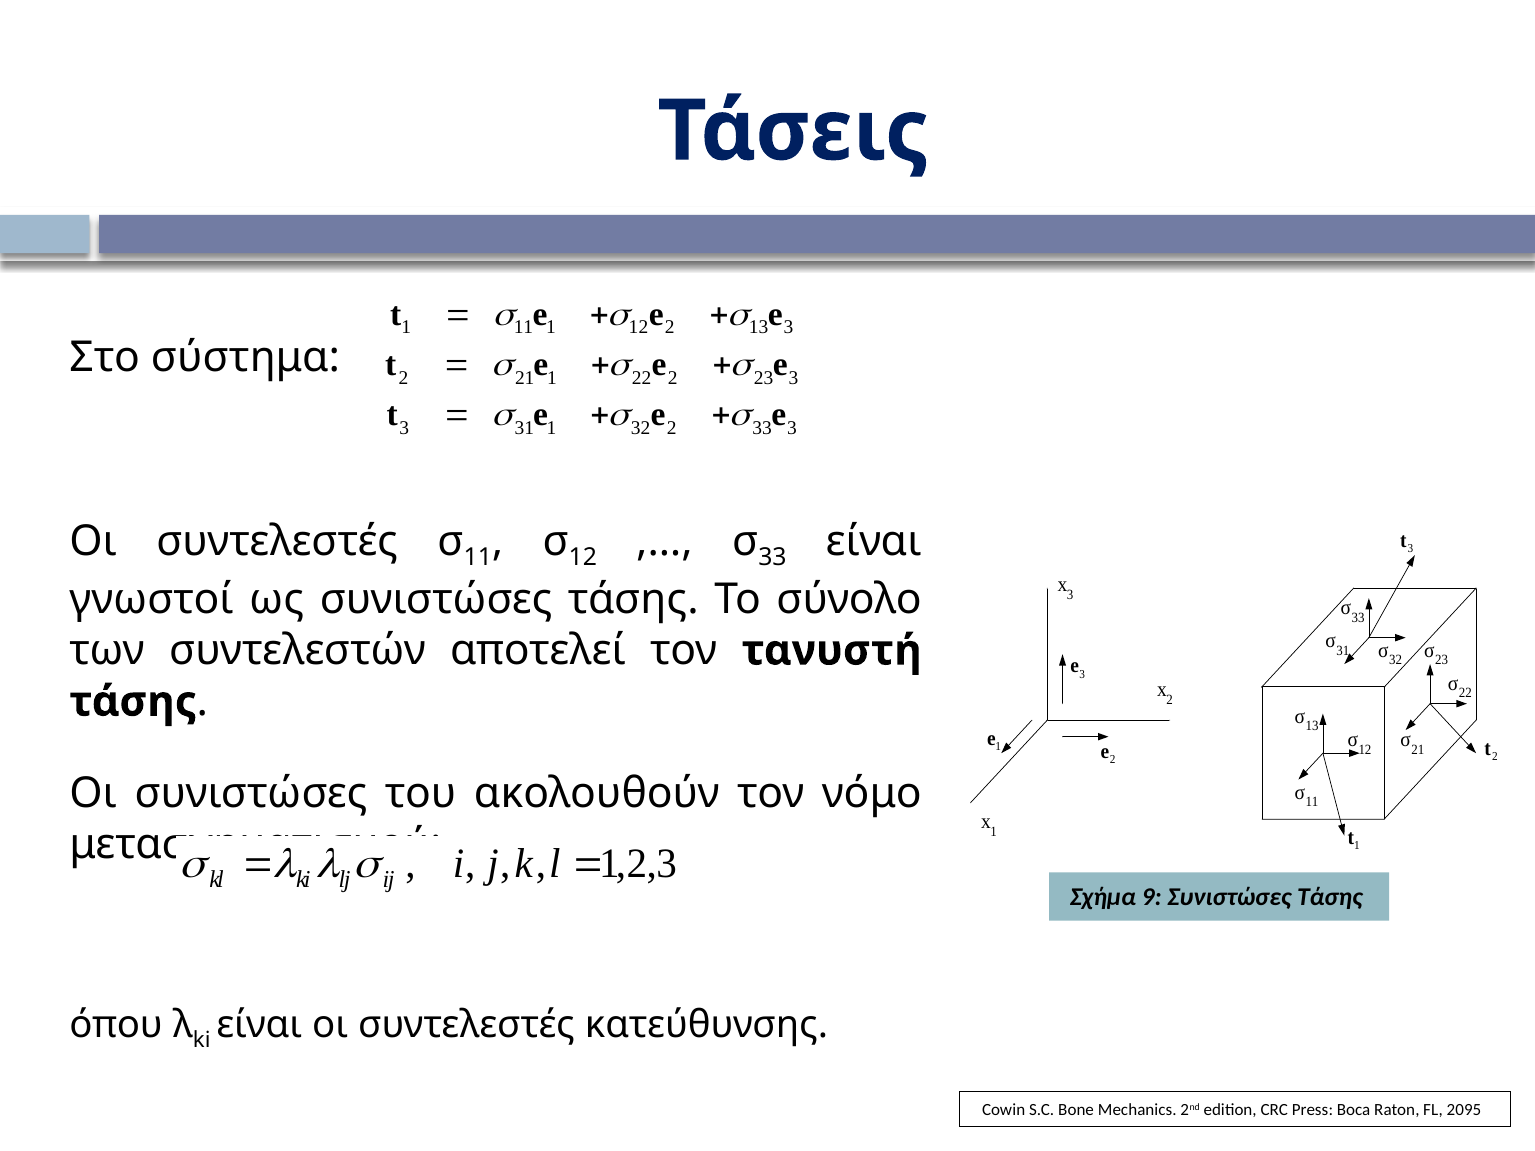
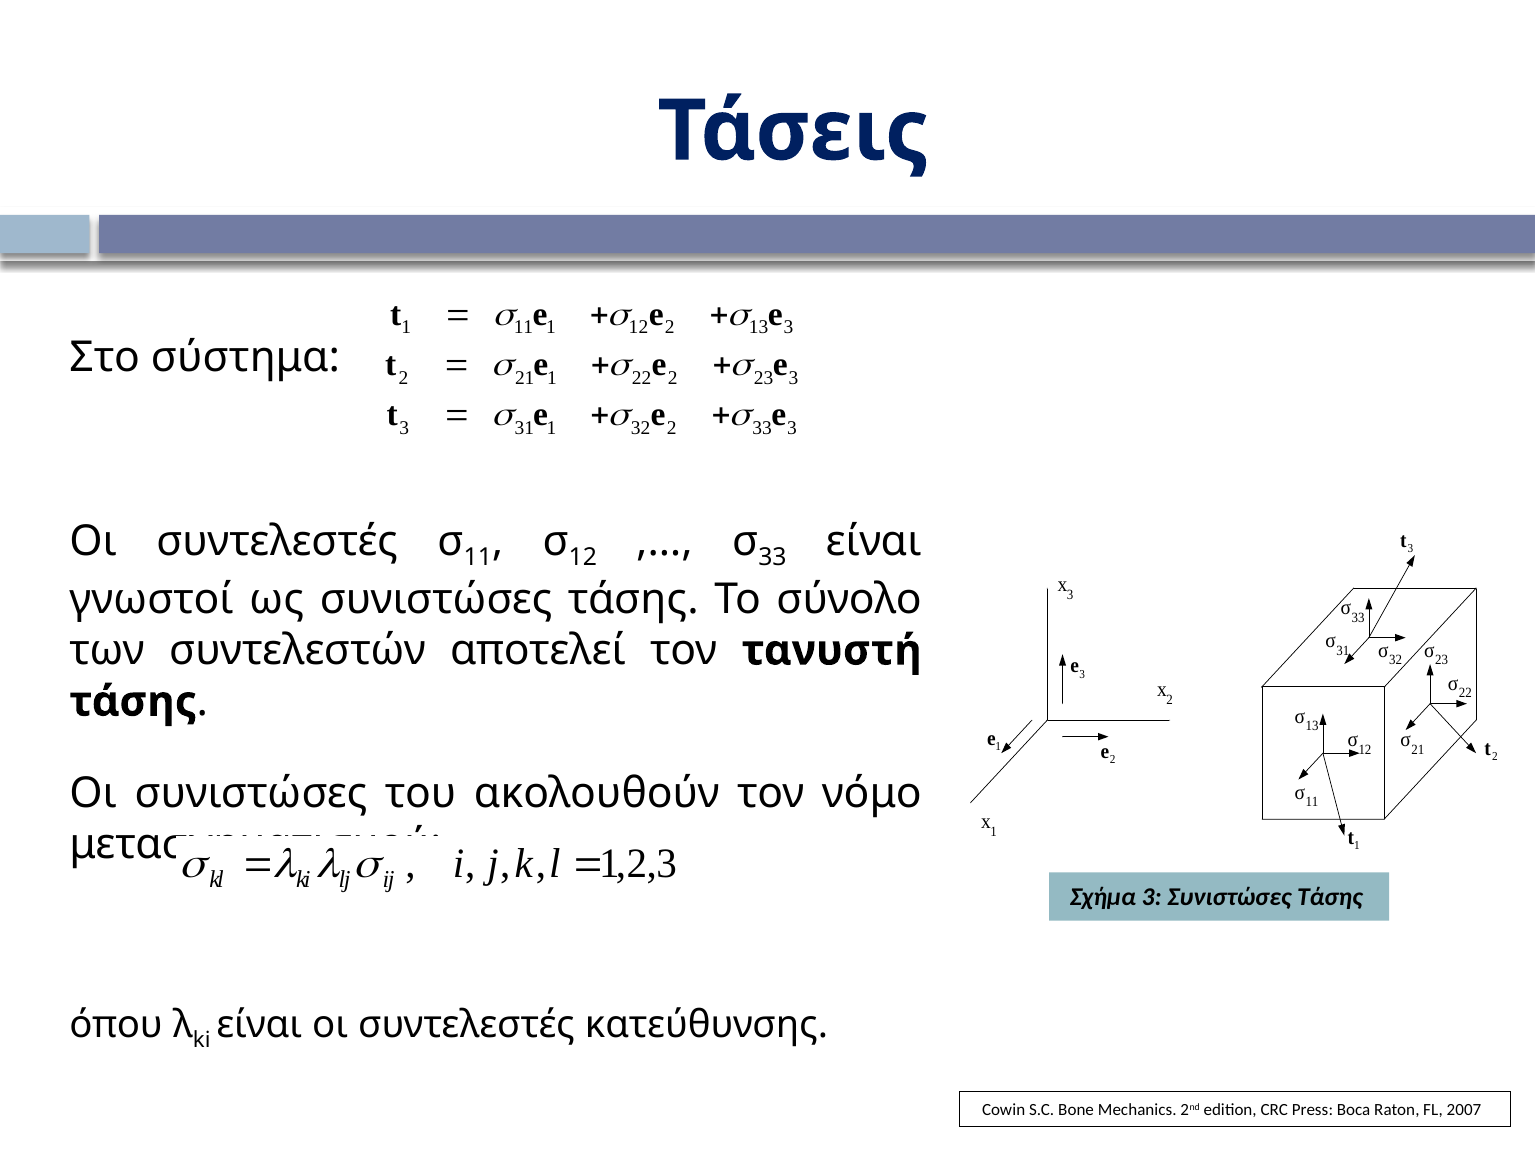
Σχήμα 9: 9 -> 3
2095: 2095 -> 2007
